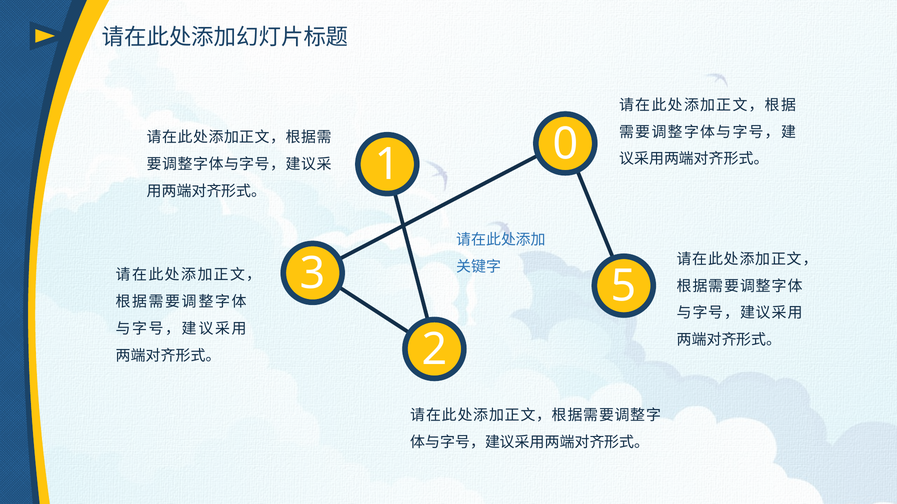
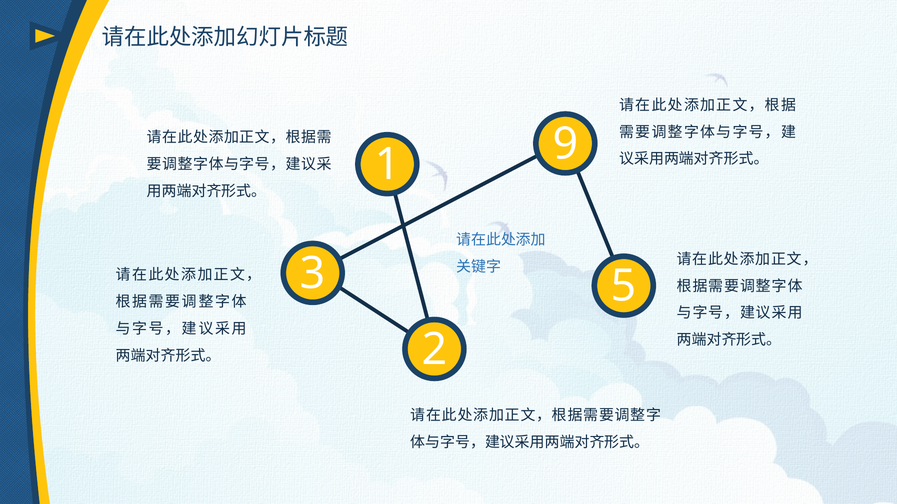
0: 0 -> 9
